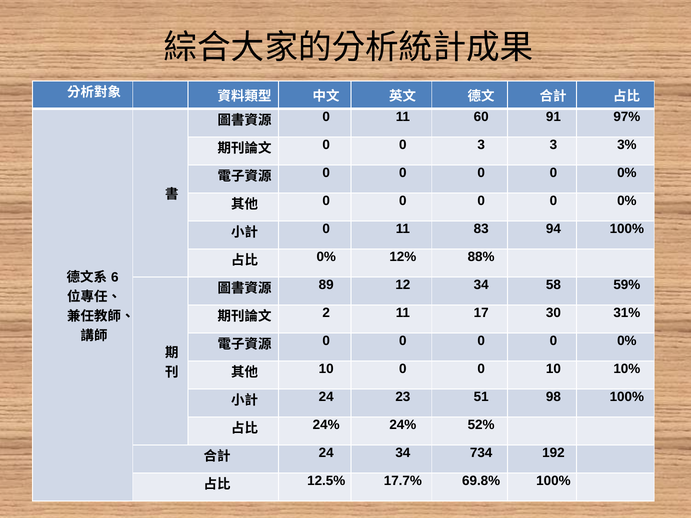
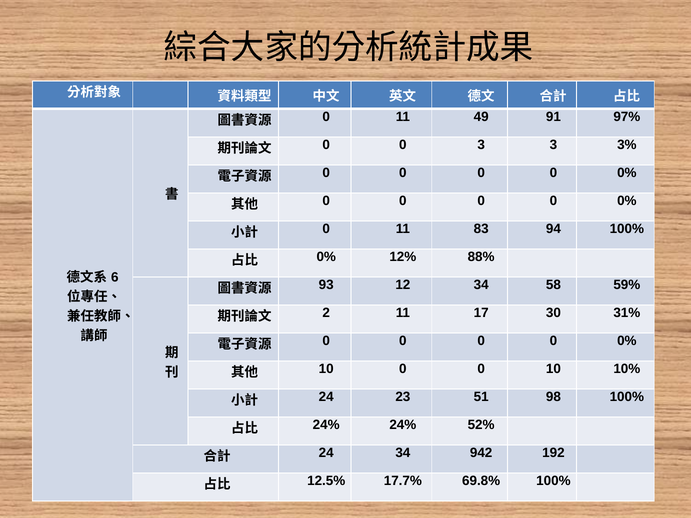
60: 60 -> 49
89: 89 -> 93
734: 734 -> 942
